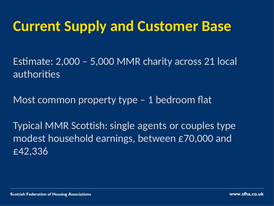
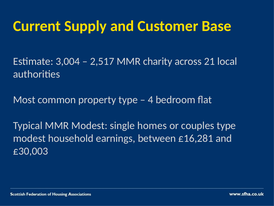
2,000: 2,000 -> 3,004
5,000: 5,000 -> 2,517
1: 1 -> 4
MMR Scottish: Scottish -> Modest
agents: agents -> homes
£70,000: £70,000 -> £16,281
£42,336: £42,336 -> £30,003
